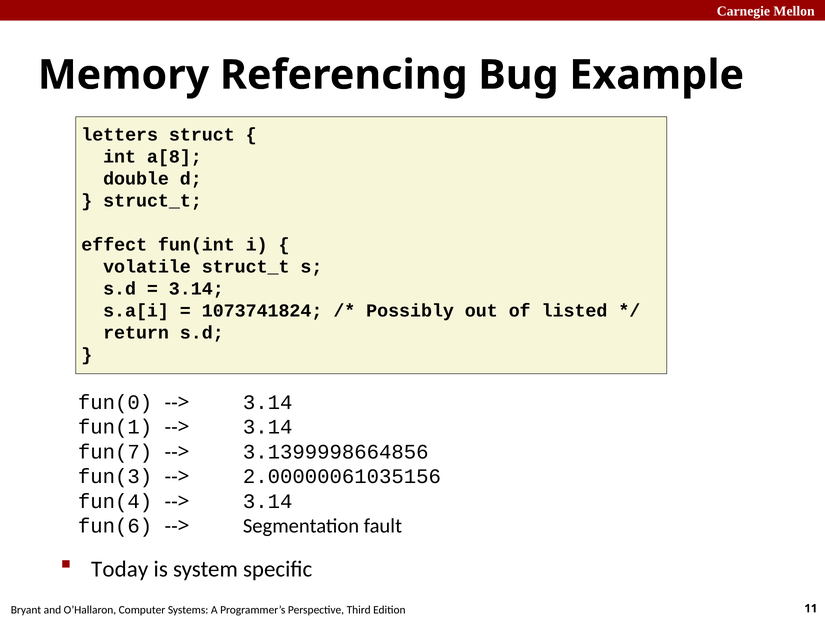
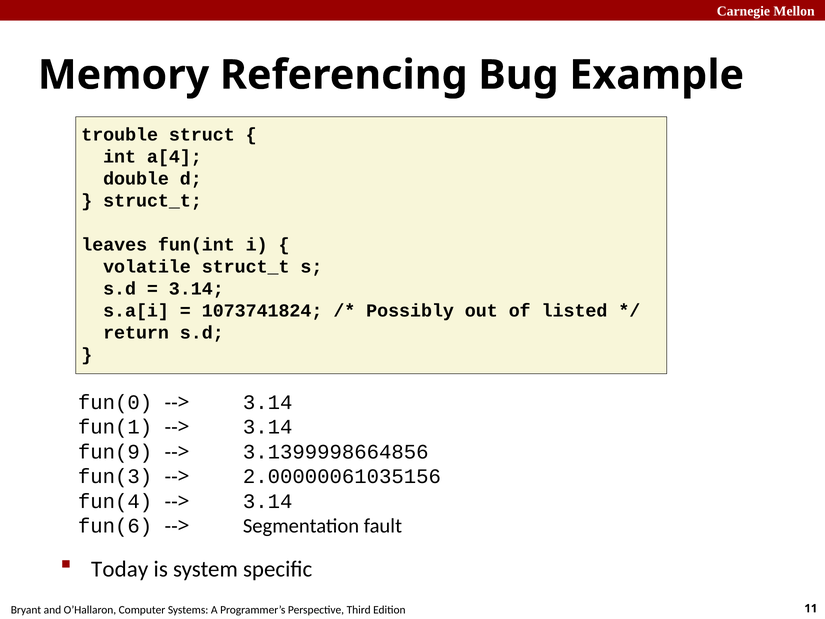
letters: letters -> trouble
a[8: a[8 -> a[4
effect: effect -> leaves
fun(7: fun(7 -> fun(9
